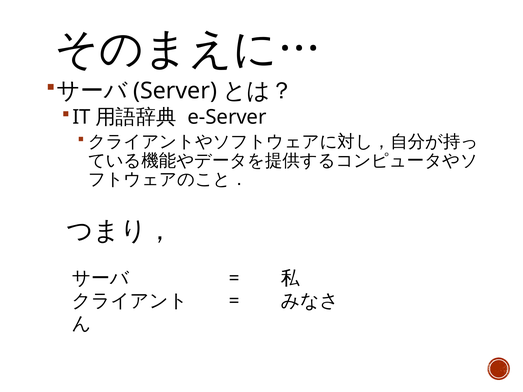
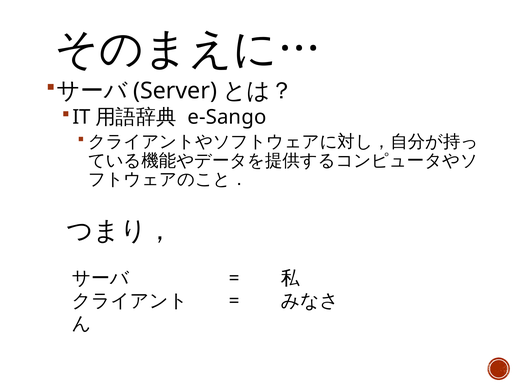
e-Server: e-Server -> e-Sango
